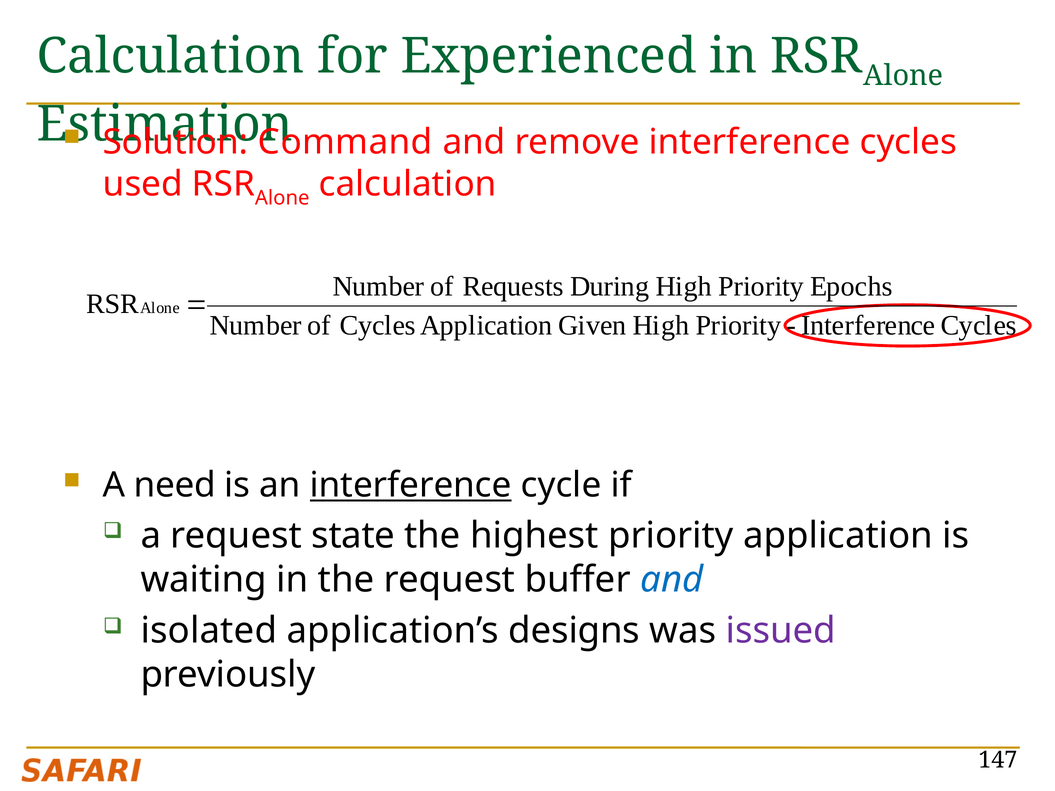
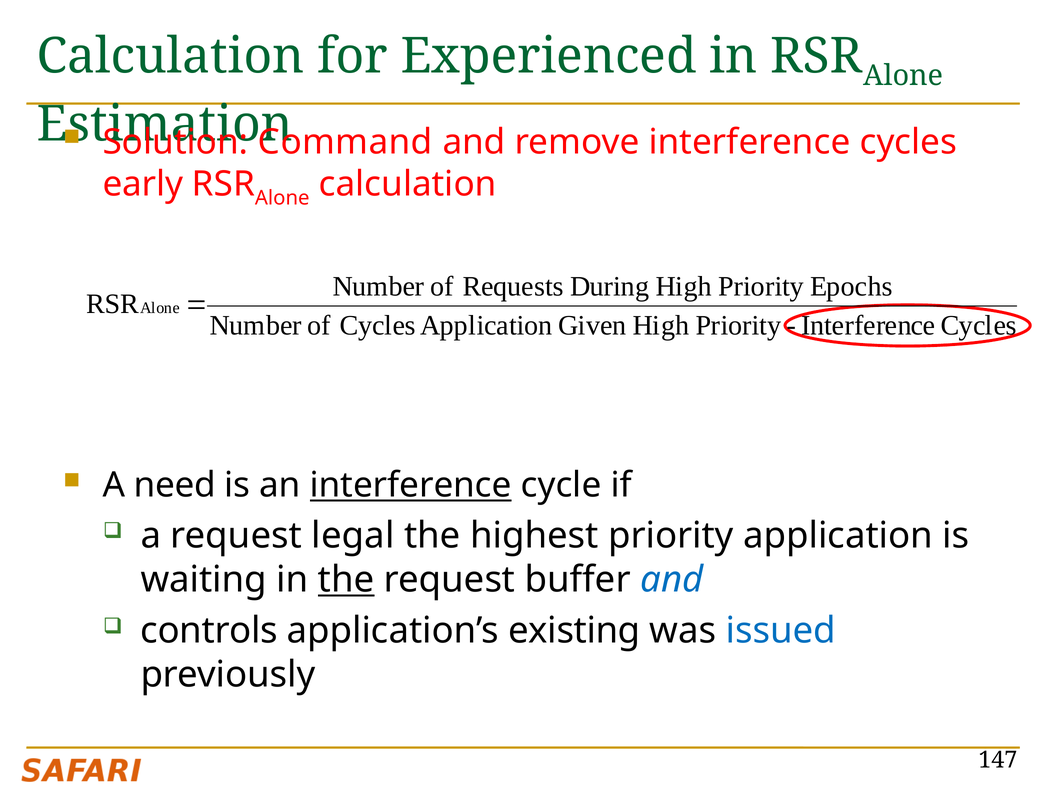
used: used -> early
state: state -> legal
the at (346, 580) underline: none -> present
isolated: isolated -> controls
designs: designs -> existing
issued colour: purple -> blue
